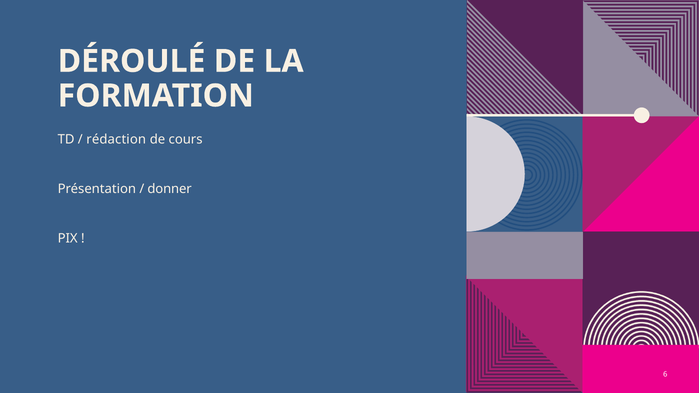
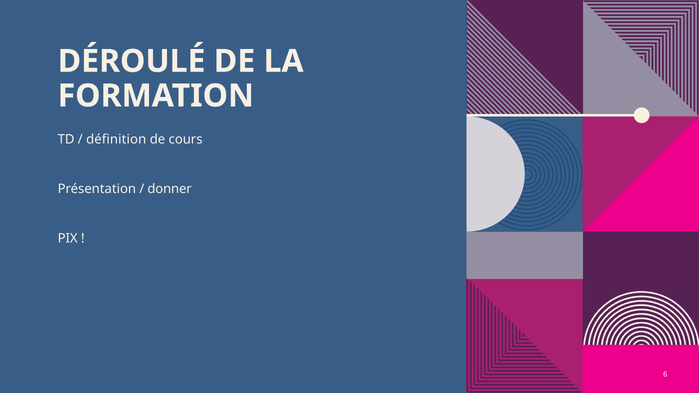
rédaction: rédaction -> définition
